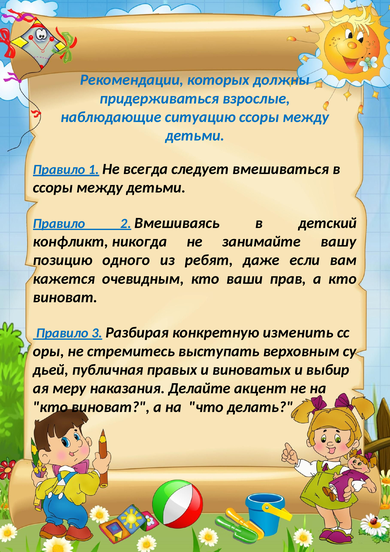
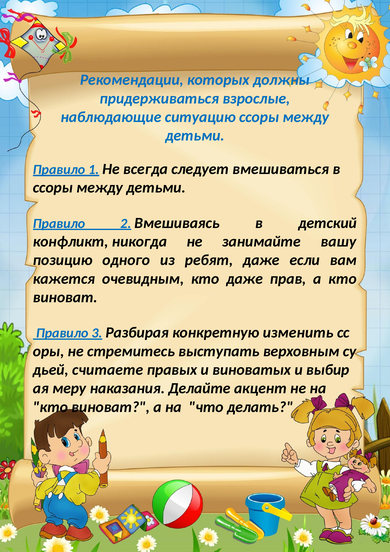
кто ваши: ваши -> даже
публичная: публичная -> считаете
